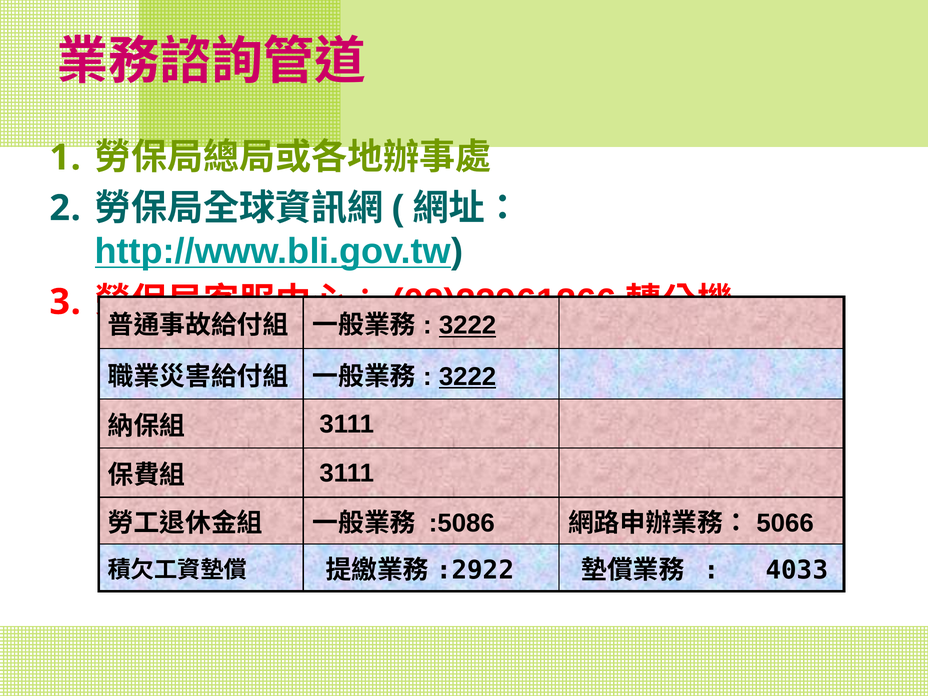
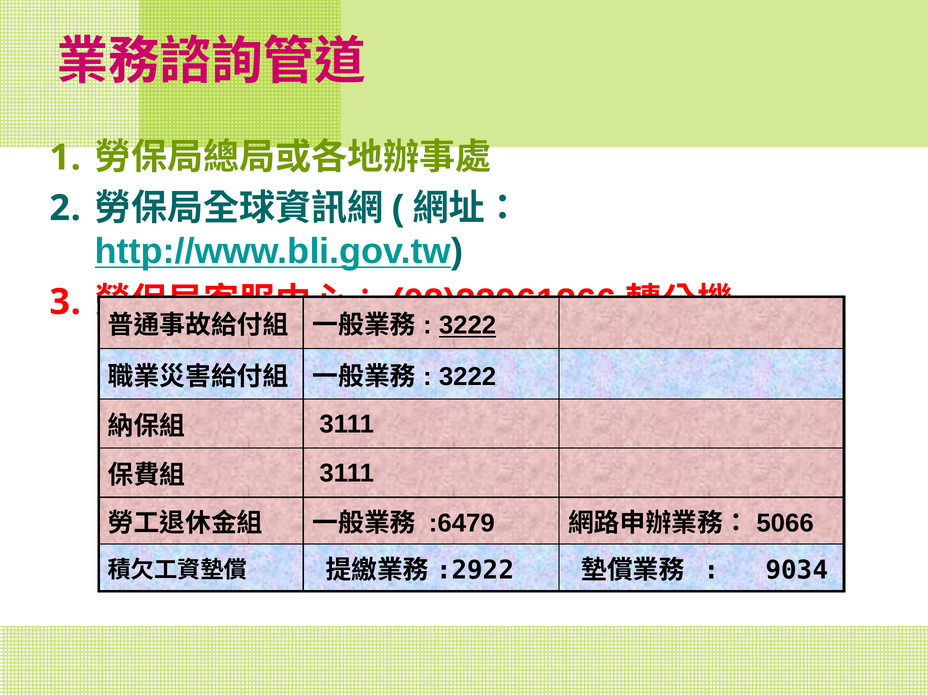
3222 at (468, 377) underline: present -> none
:5086: :5086 -> :6479
4033: 4033 -> 9034
